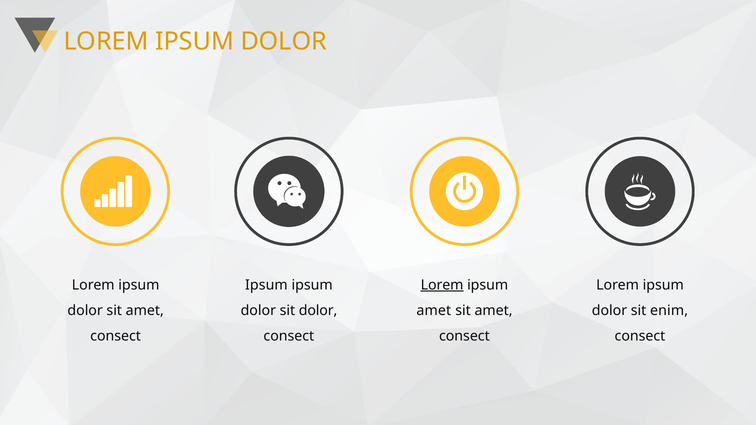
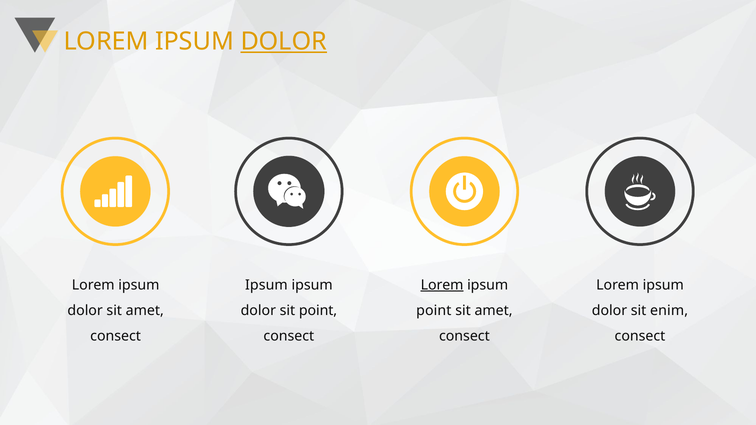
DOLOR at (284, 41) underline: none -> present
sit dolor: dolor -> point
amet at (434, 311): amet -> point
